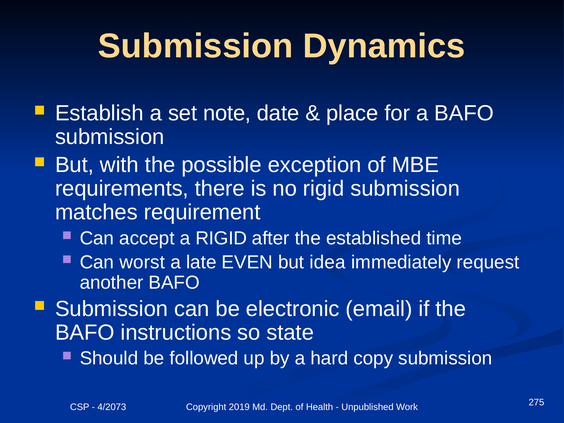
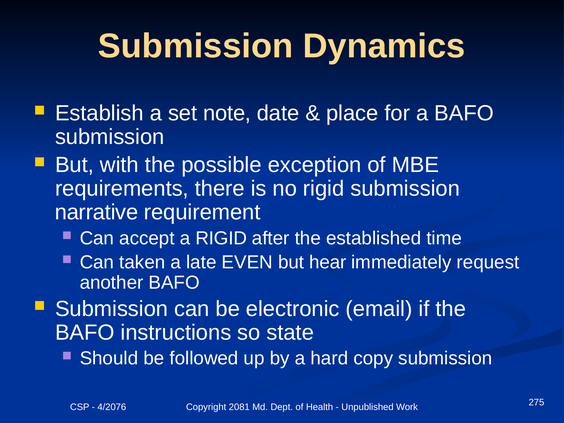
matches: matches -> narrative
worst: worst -> taken
idea: idea -> hear
4/2073: 4/2073 -> 4/2076
2019: 2019 -> 2081
